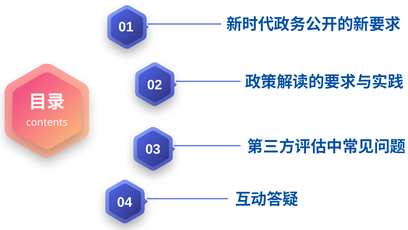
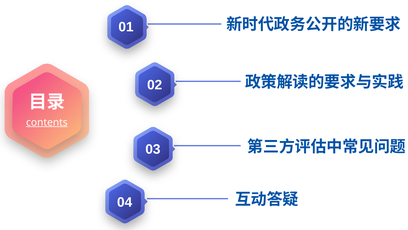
contents underline: none -> present
